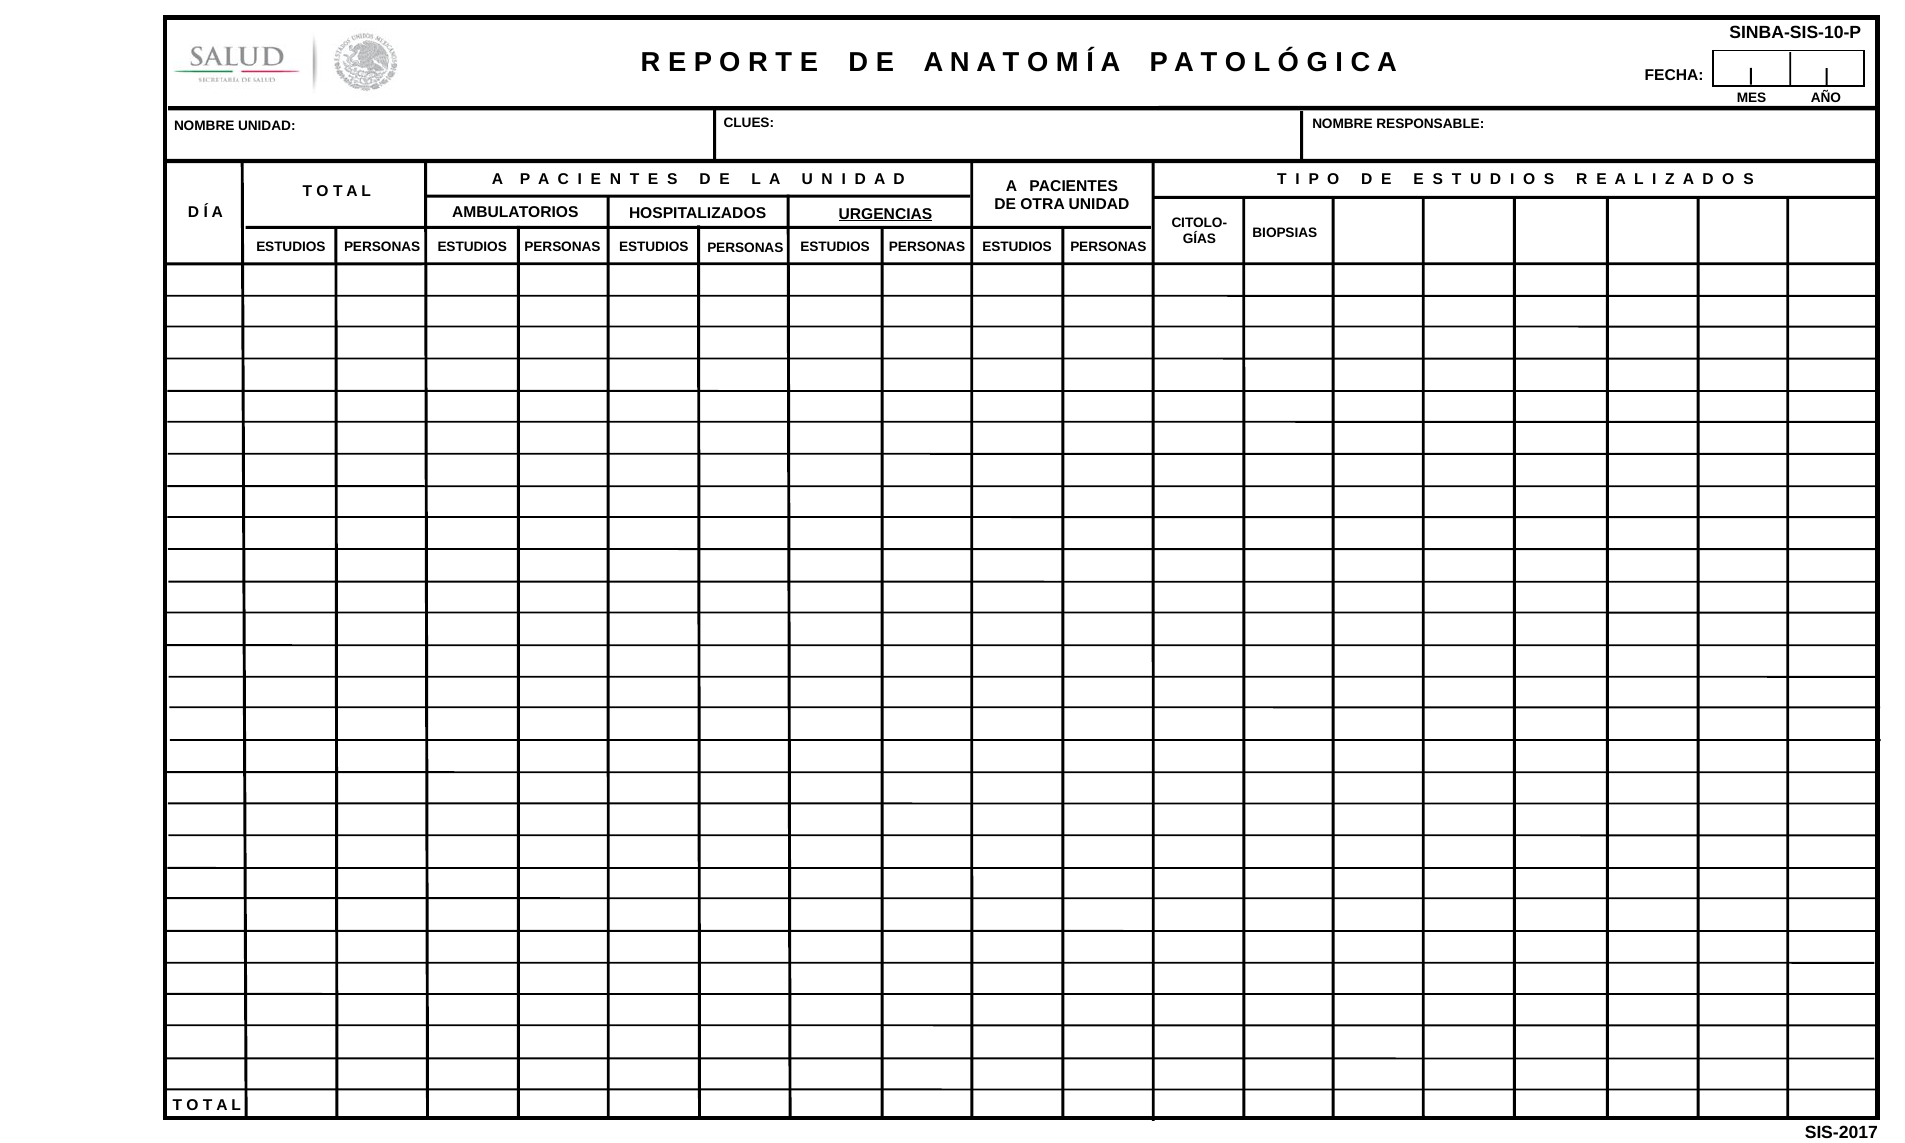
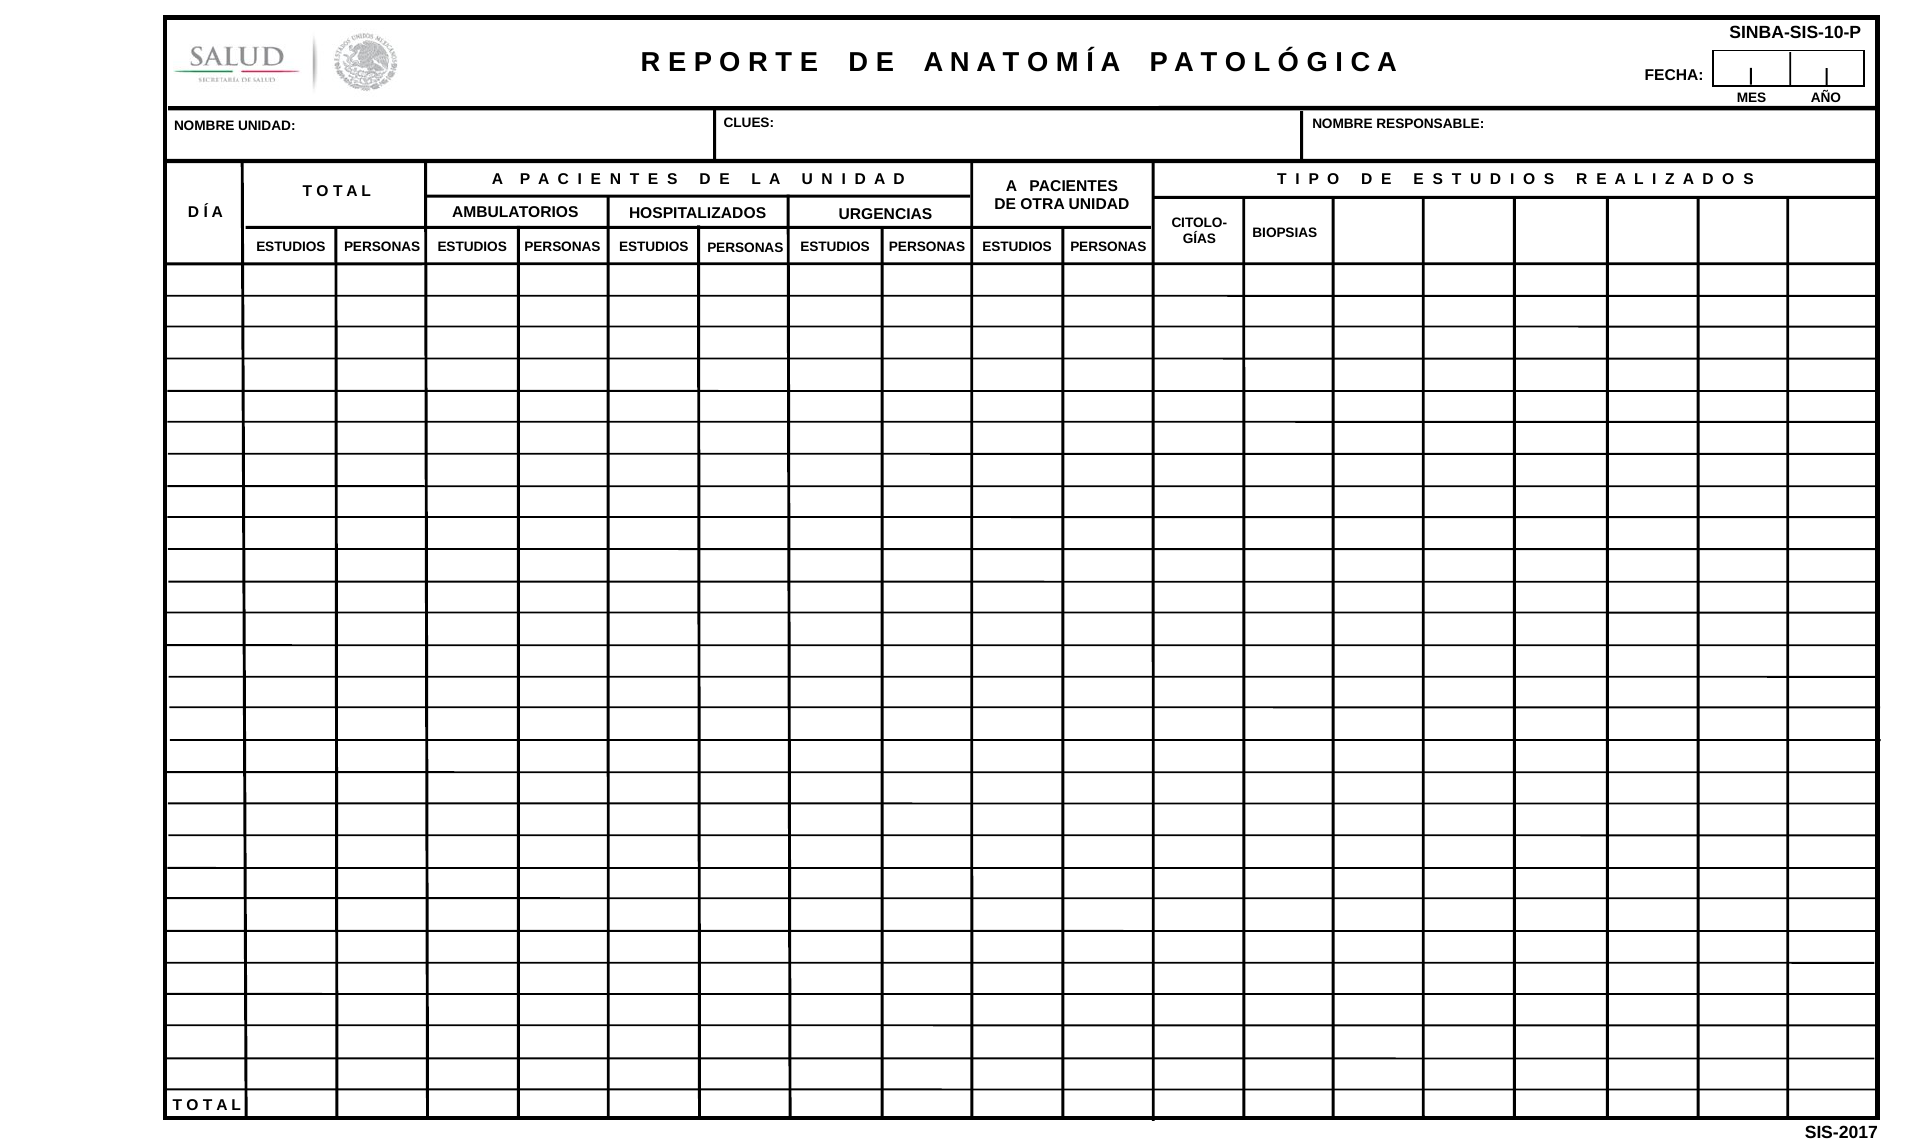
URGENCIAS underline: present -> none
